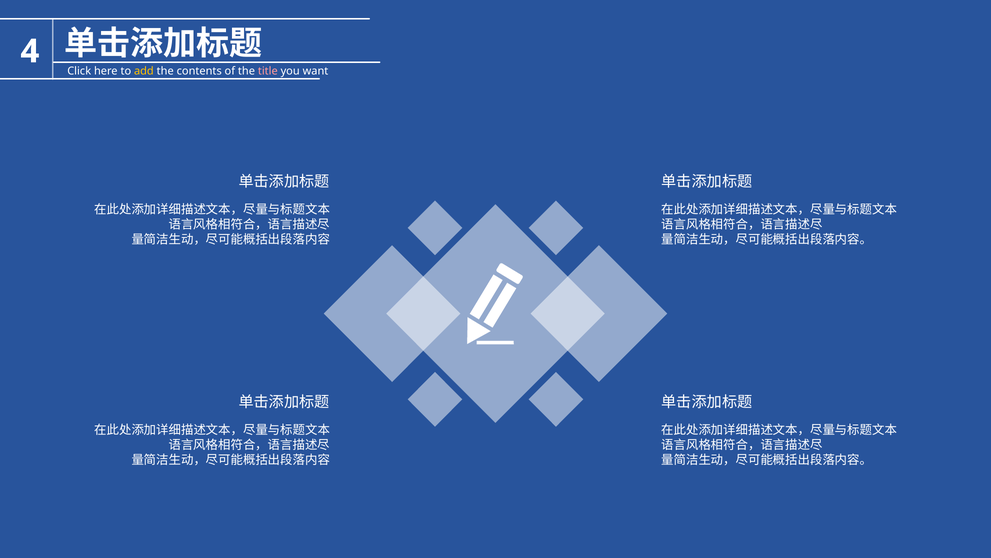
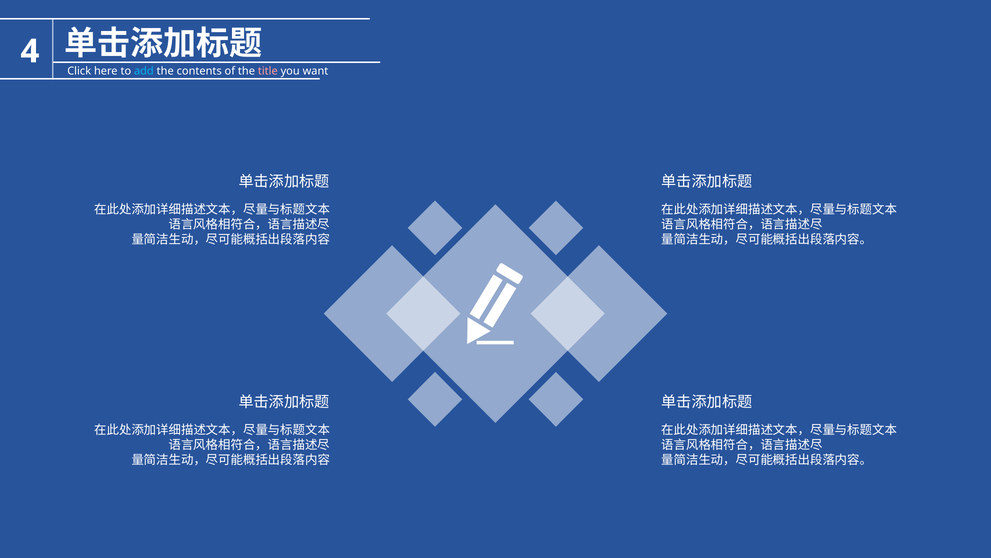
add colour: yellow -> light blue
